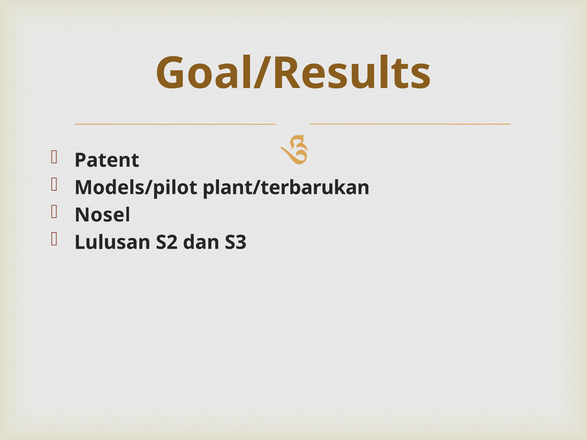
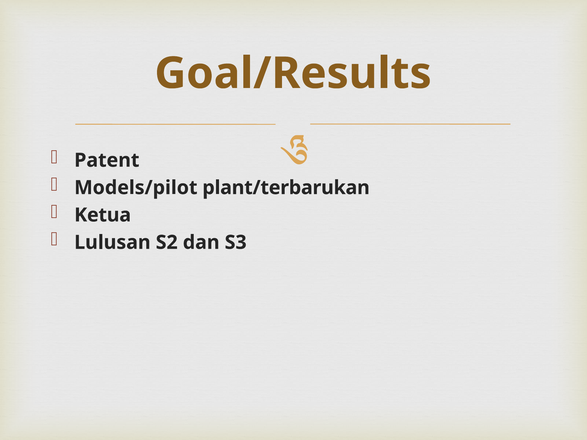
Nosel: Nosel -> Ketua
